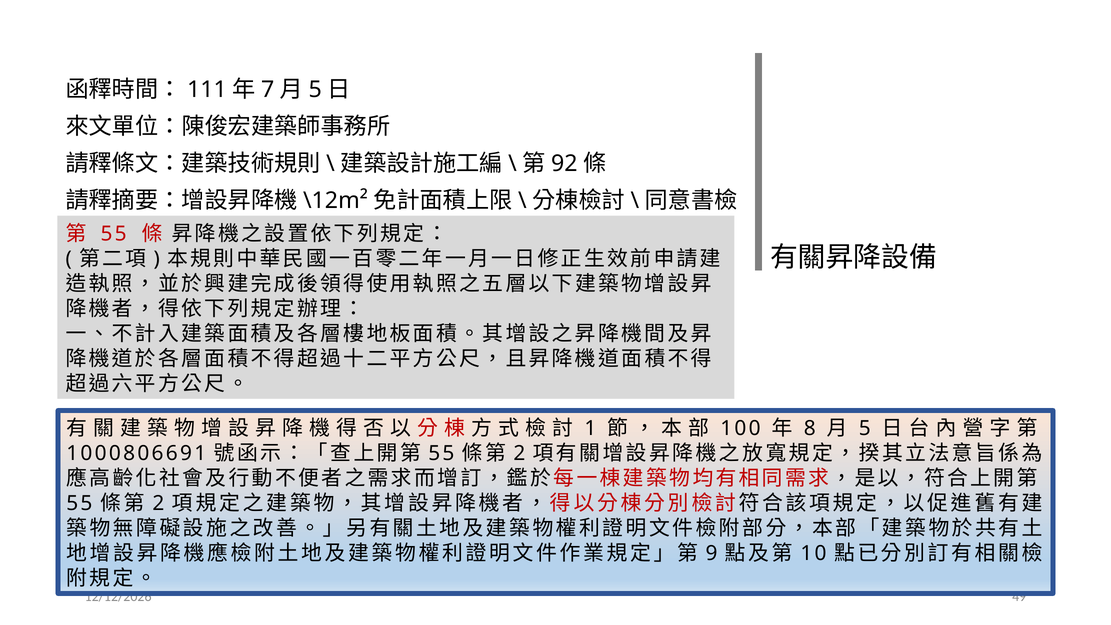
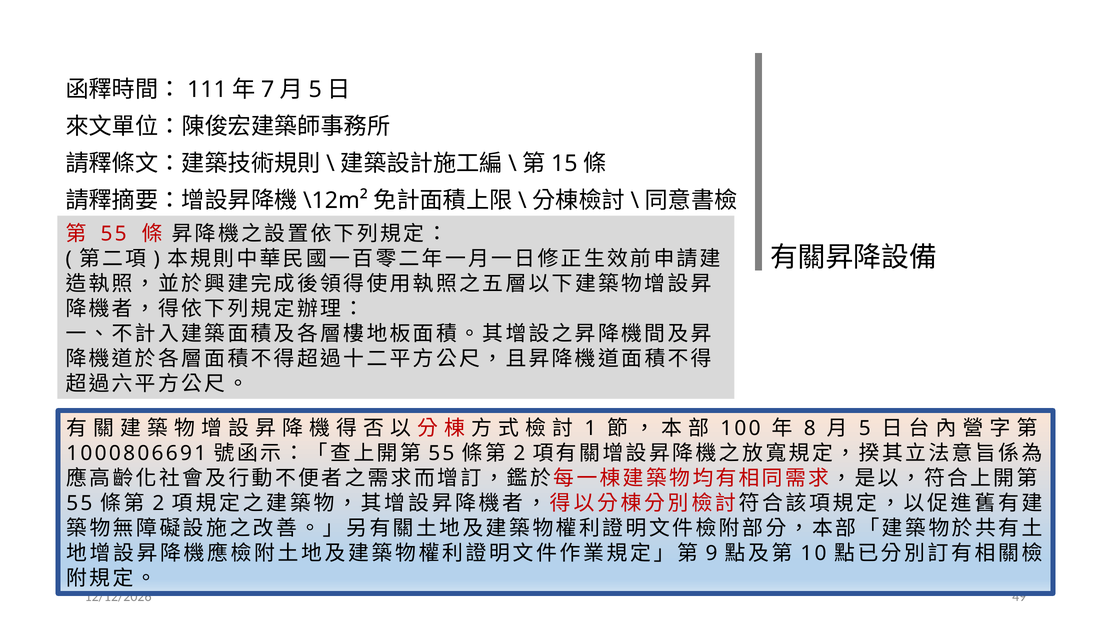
92: 92 -> 15
